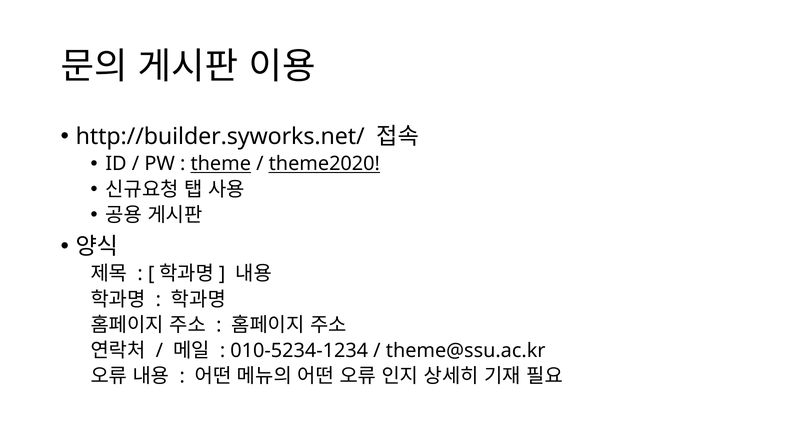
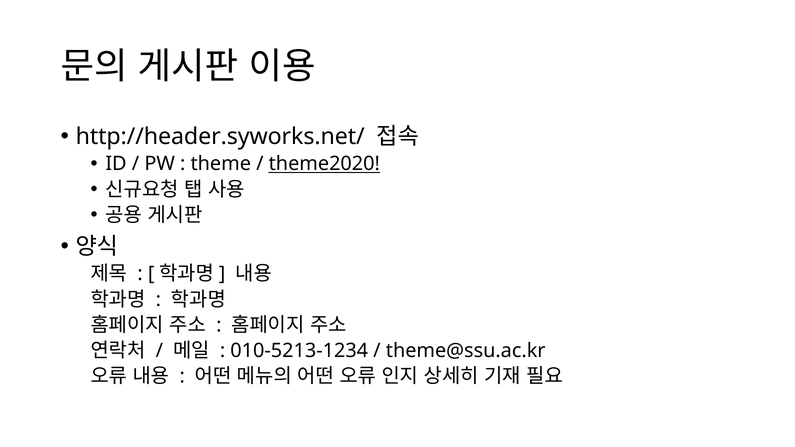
http://builder.syworks.net/: http://builder.syworks.net/ -> http://header.syworks.net/
theme underline: present -> none
010-5234-1234: 010-5234-1234 -> 010-5213-1234
